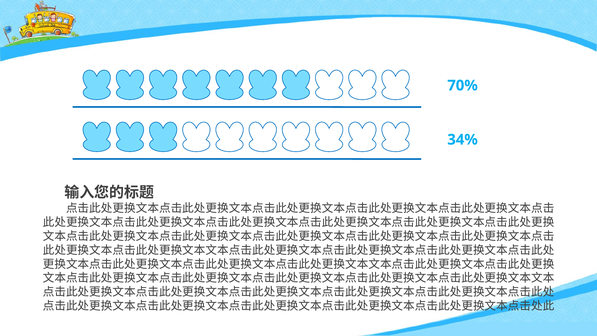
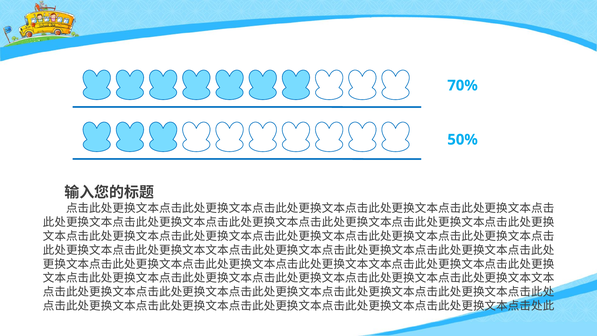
34%: 34% -> 50%
